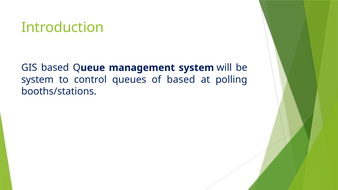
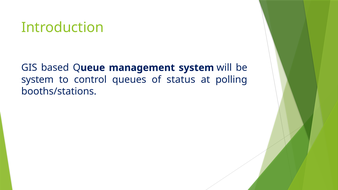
of based: based -> status
